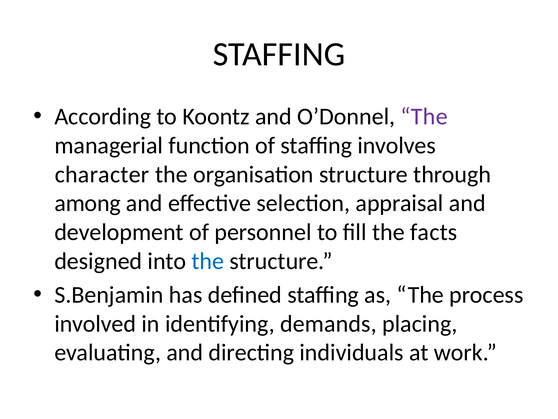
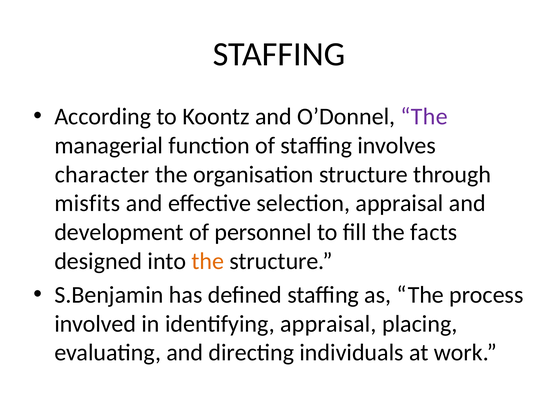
among: among -> misfits
the at (208, 261) colour: blue -> orange
identifying demands: demands -> appraisal
